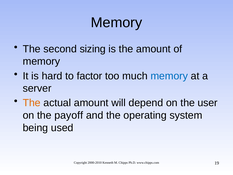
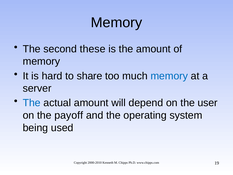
sizing: sizing -> these
factor: factor -> share
The at (32, 103) colour: orange -> blue
